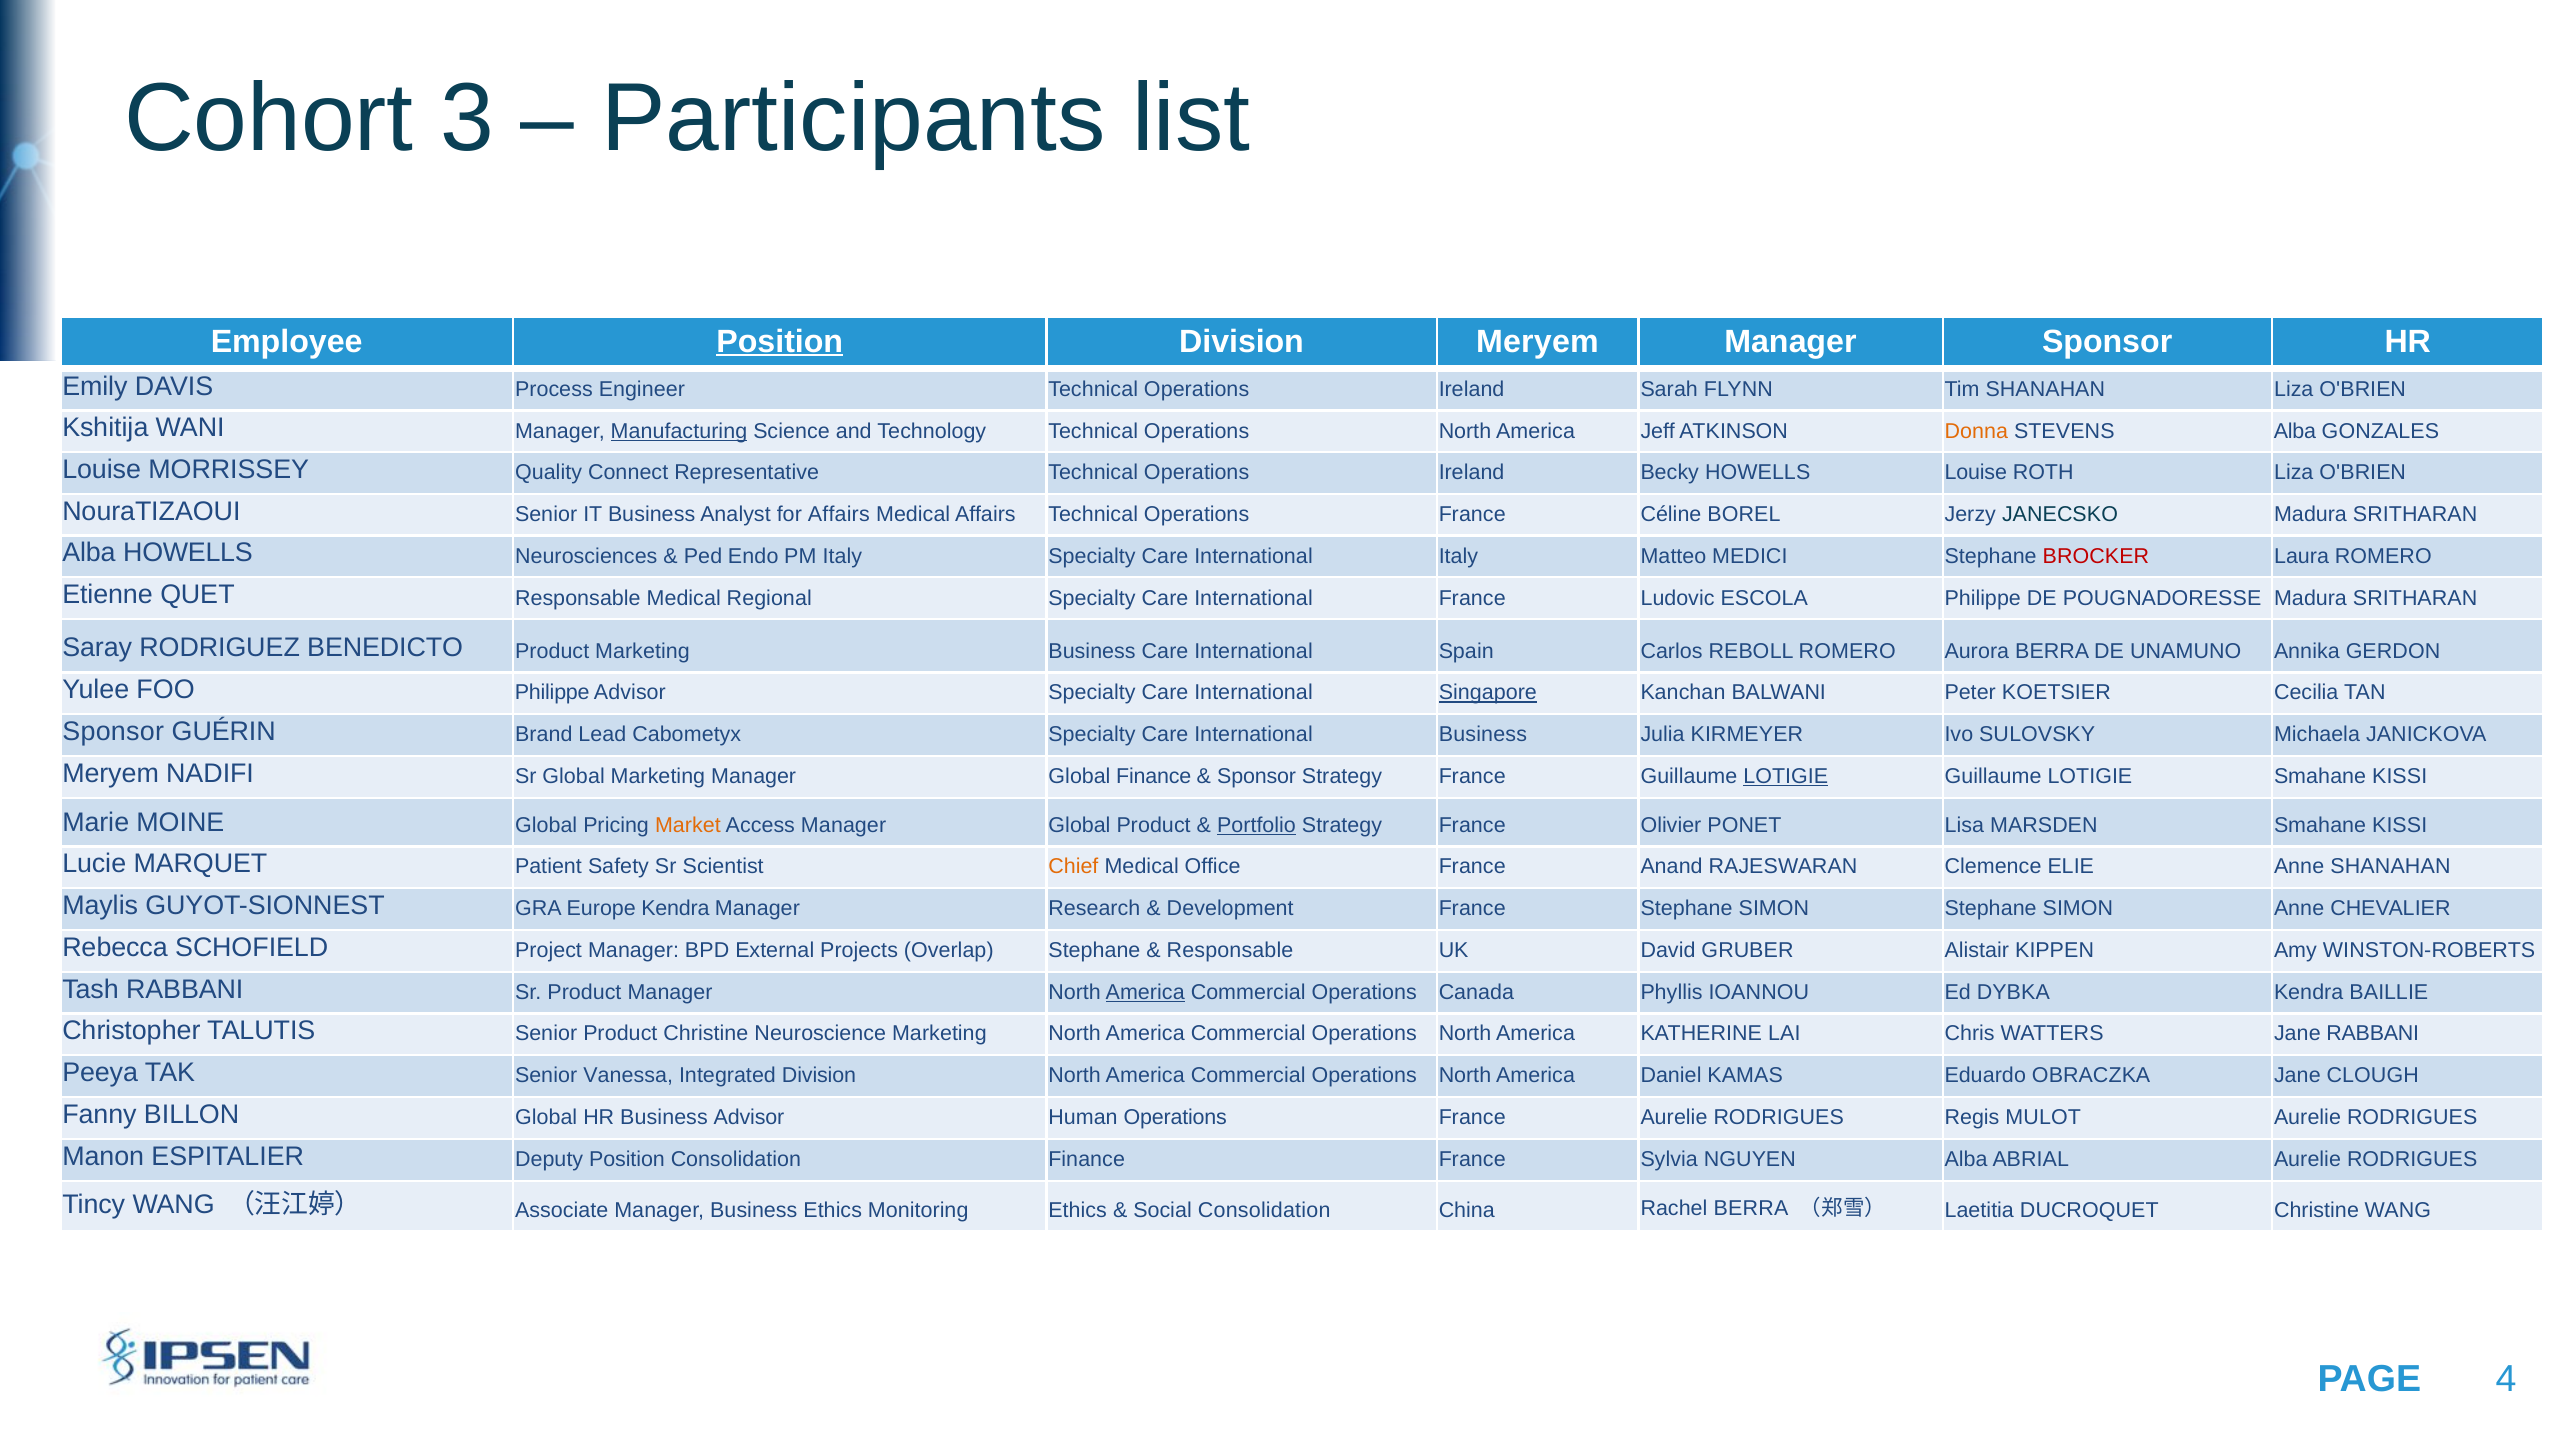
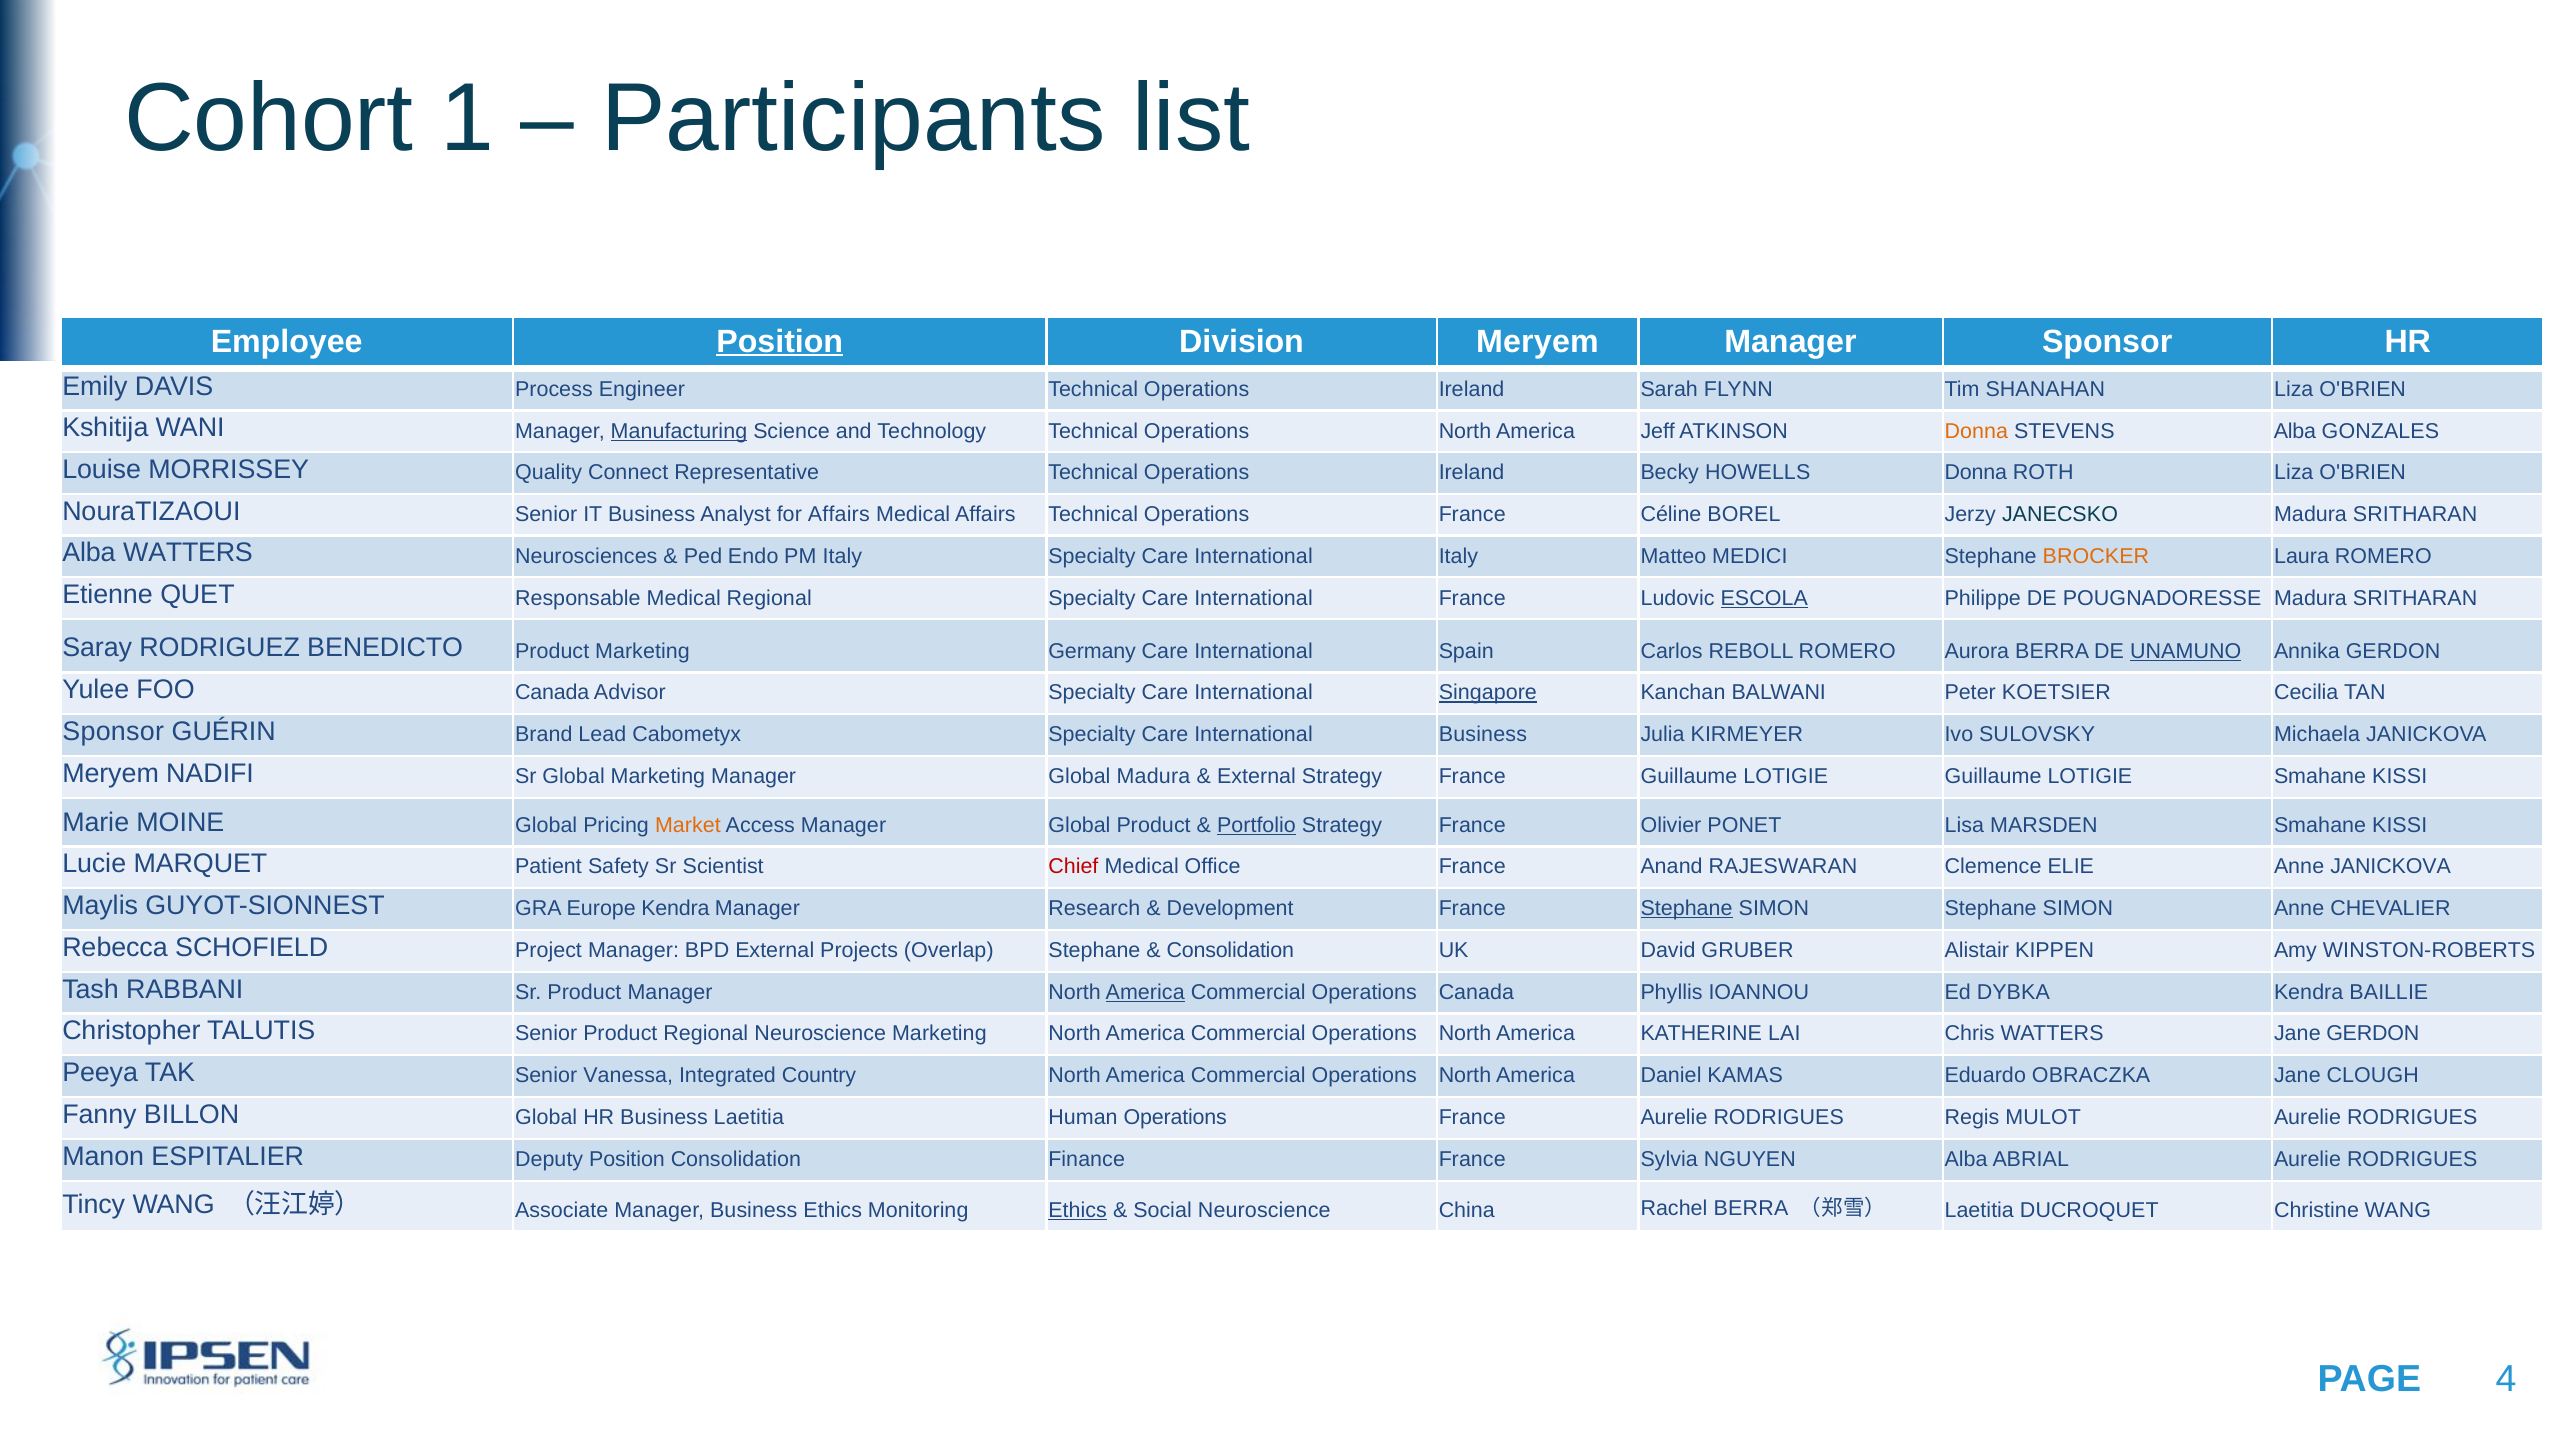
3: 3 -> 1
HOWELLS Louise: Louise -> Donna
Alba HOWELLS: HOWELLS -> WATTERS
BROCKER colour: red -> orange
ESCOLA underline: none -> present
Marketing Business: Business -> Germany
UNAMUNO underline: none -> present
FOO Philippe: Philippe -> Canada
Global Finance: Finance -> Madura
Sponsor at (1257, 776): Sponsor -> External
LOTIGIE at (1786, 776) underline: present -> none
Chief colour: orange -> red
Anne SHANAHAN: SHANAHAN -> JANICKOVA
Stephane at (1687, 909) underline: none -> present
Responsable at (1230, 951): Responsable -> Consolidation
Product Christine: Christine -> Regional
Jane RABBANI: RABBANI -> GERDON
Integrated Division: Division -> Country
Business Advisor: Advisor -> Laetitia
Ethics at (1078, 1210) underline: none -> present
Social Consolidation: Consolidation -> Neuroscience
